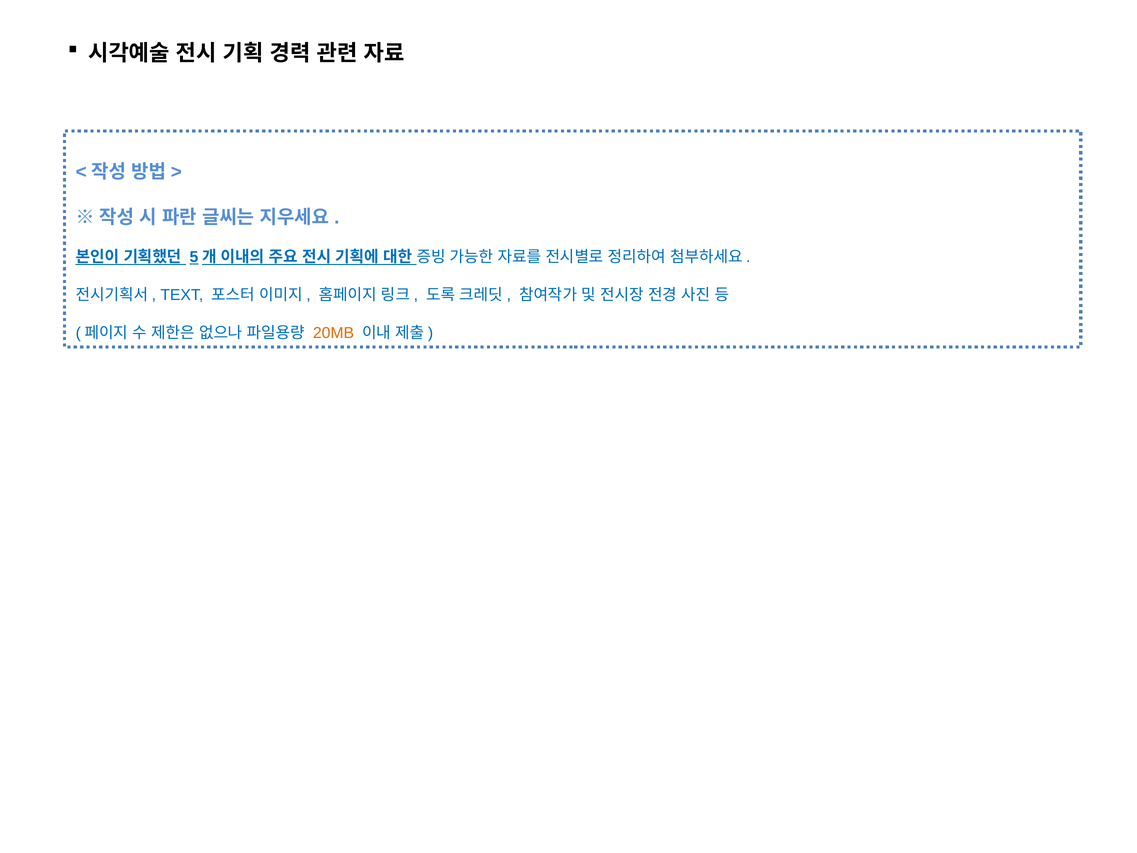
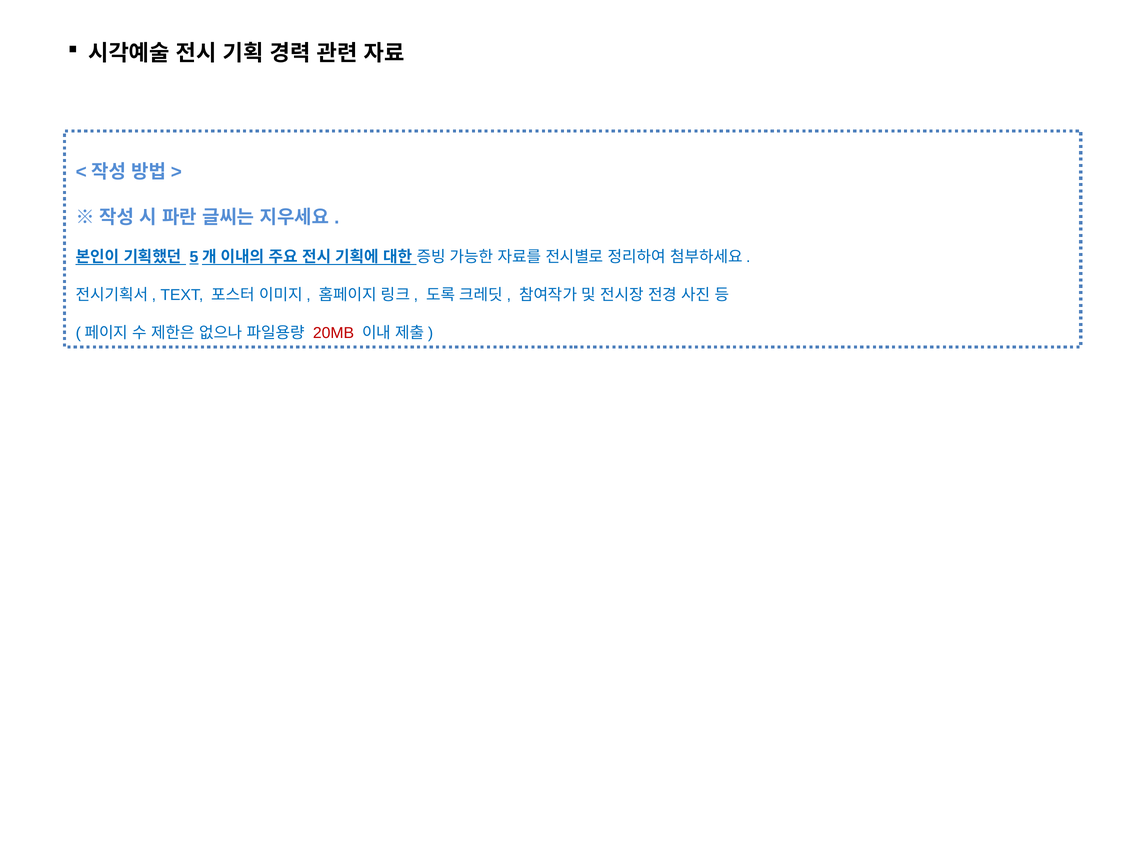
20MB colour: orange -> red
